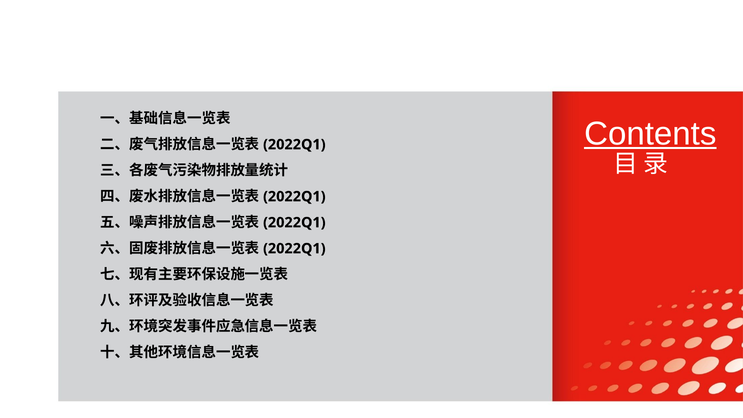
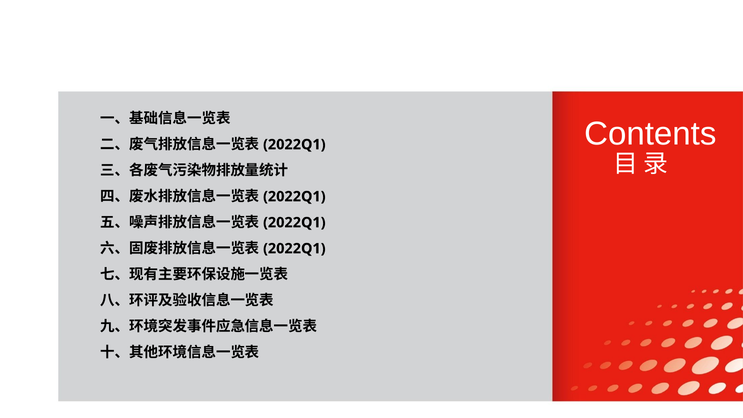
Contents underline: present -> none
